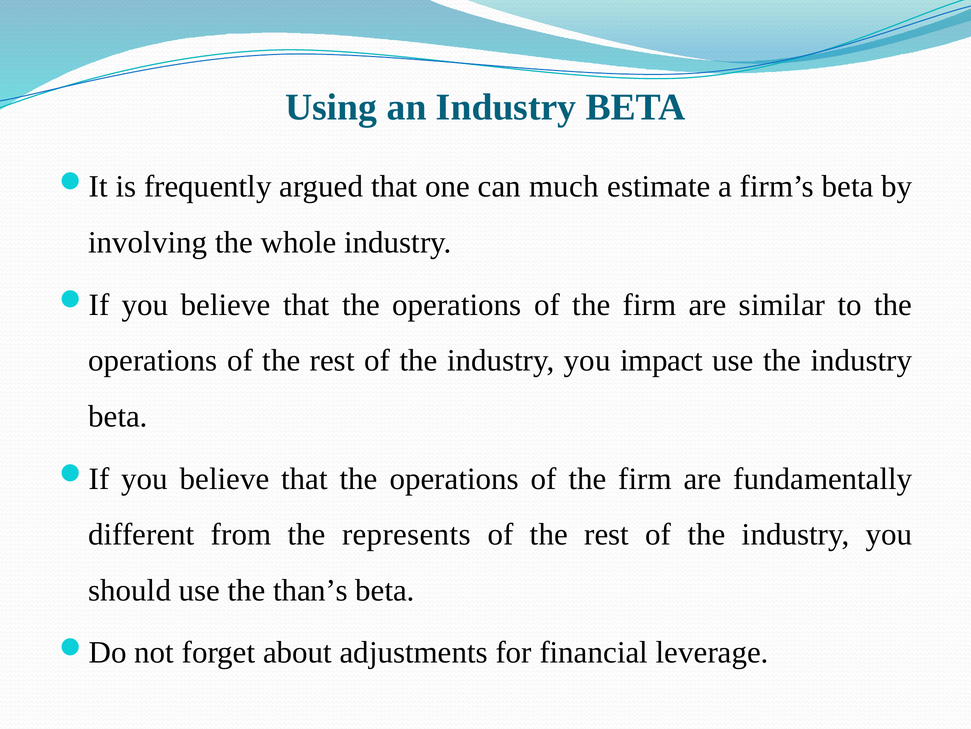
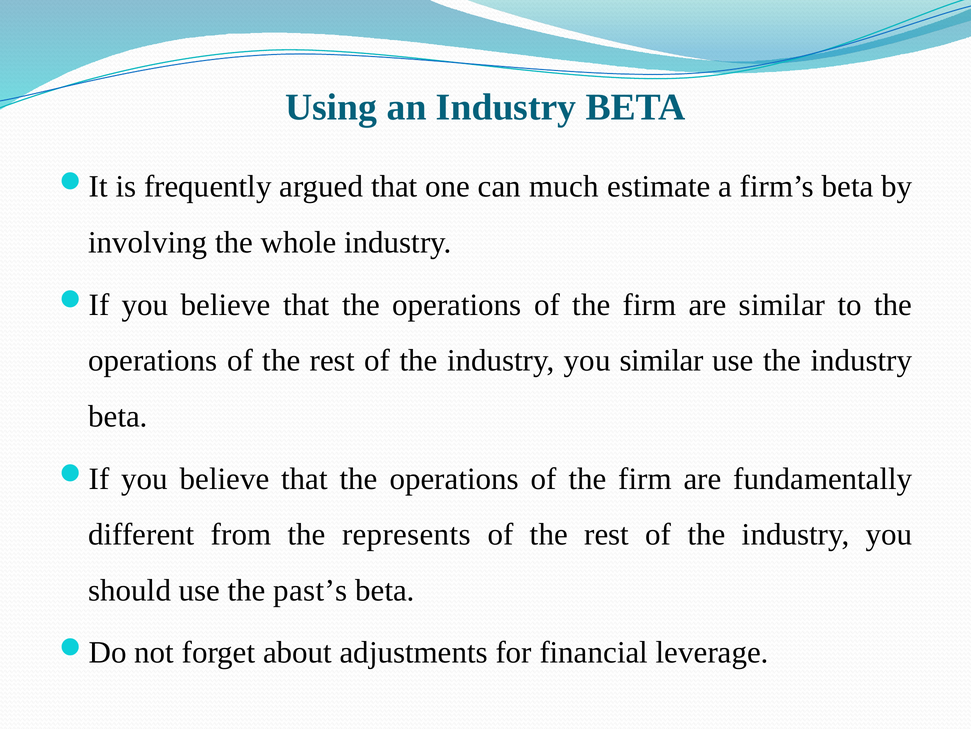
you impact: impact -> similar
than’s: than’s -> past’s
